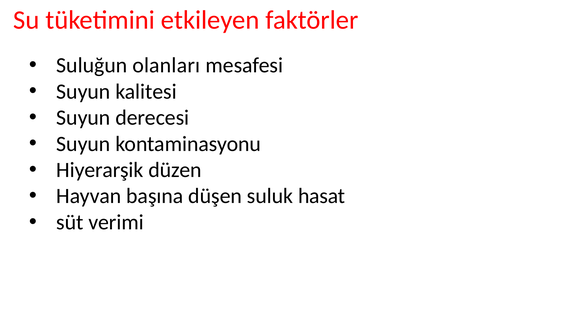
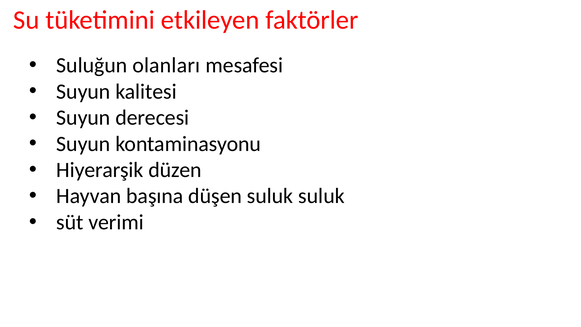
suluk hasat: hasat -> suluk
